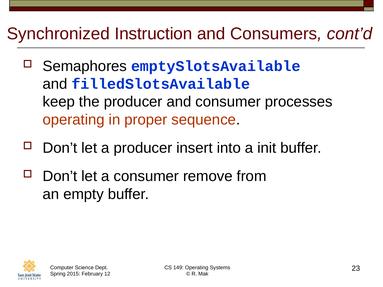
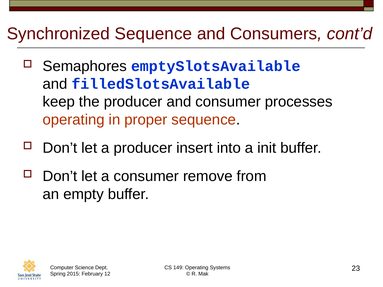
Synchronized Instruction: Instruction -> Sequence
